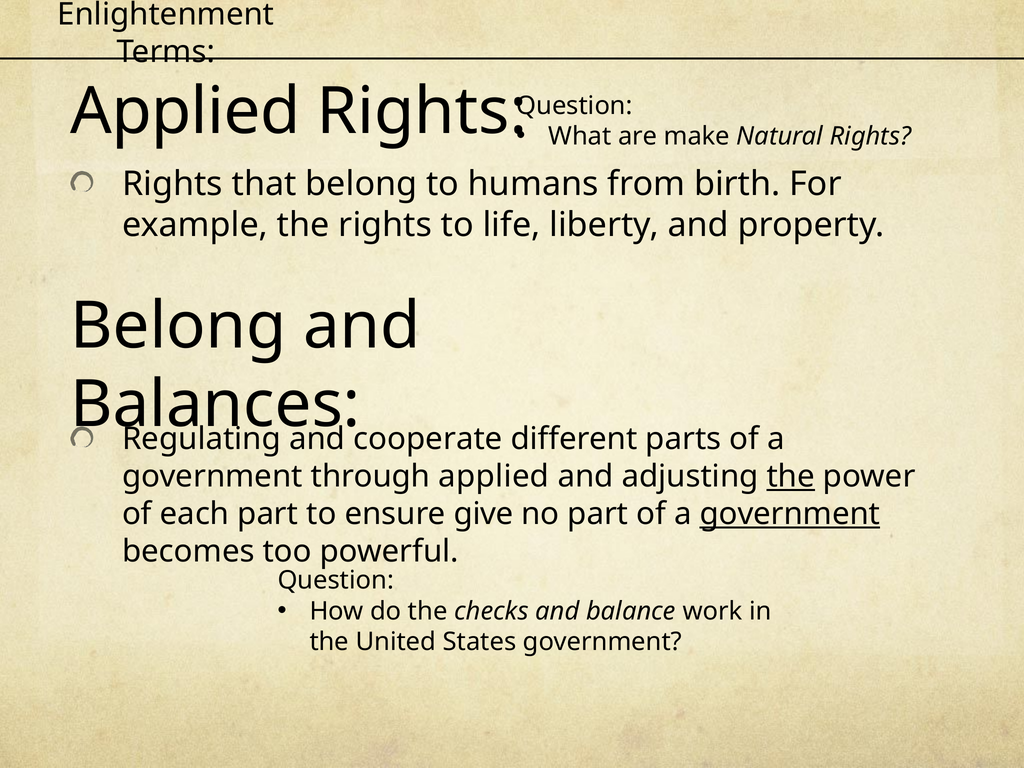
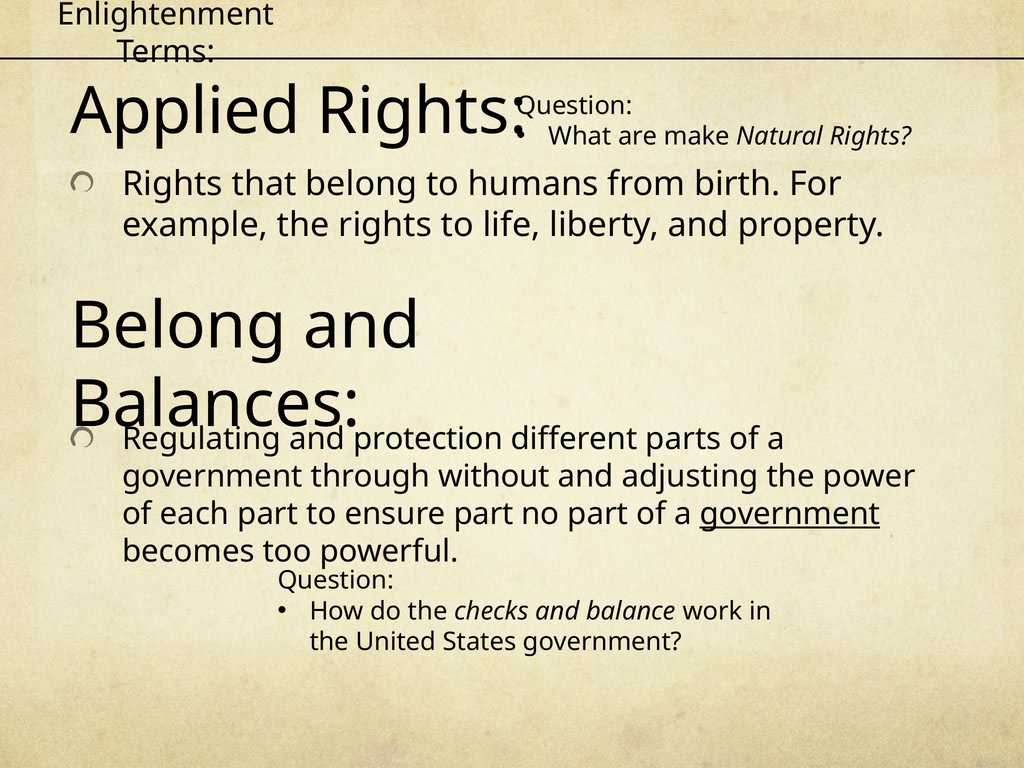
cooperate: cooperate -> protection
through applied: applied -> without
the at (791, 477) underline: present -> none
ensure give: give -> part
